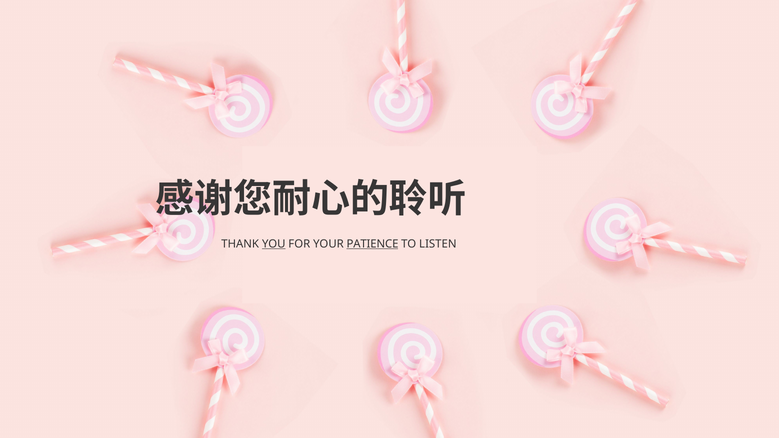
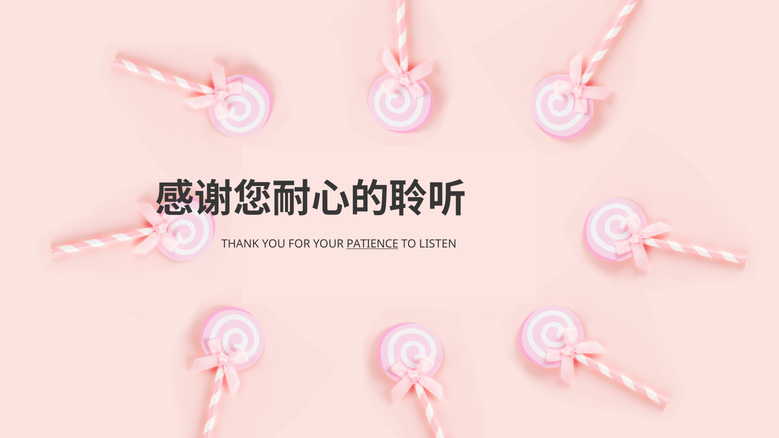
YOU underline: present -> none
